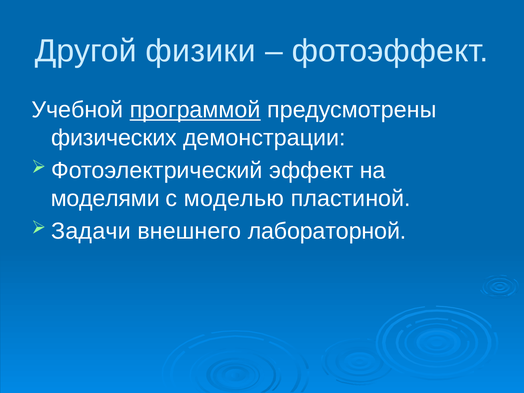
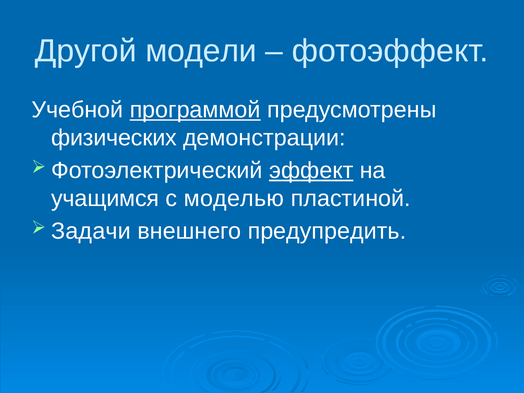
физики: физики -> модели
эффект underline: none -> present
моделями: моделями -> учащимся
лабораторной: лабораторной -> предупредить
